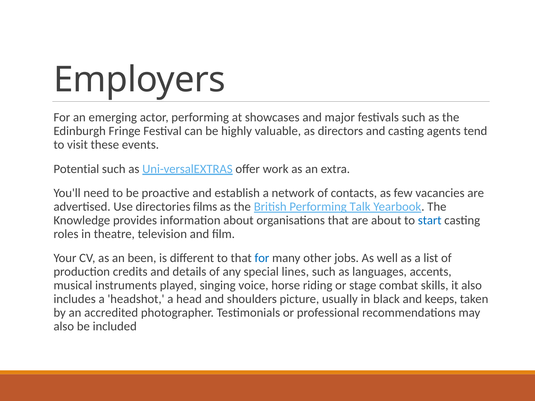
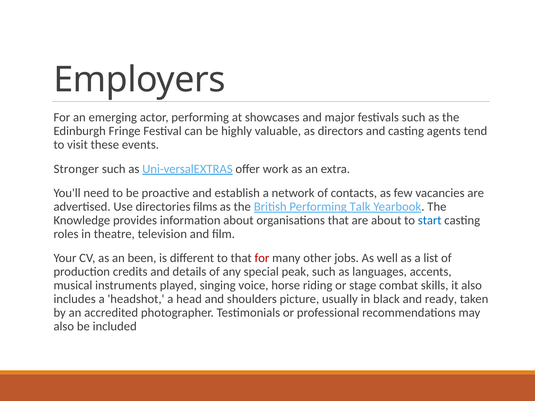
Potential: Potential -> Stronger
for at (262, 258) colour: blue -> red
lines: lines -> peak
keeps: keeps -> ready
